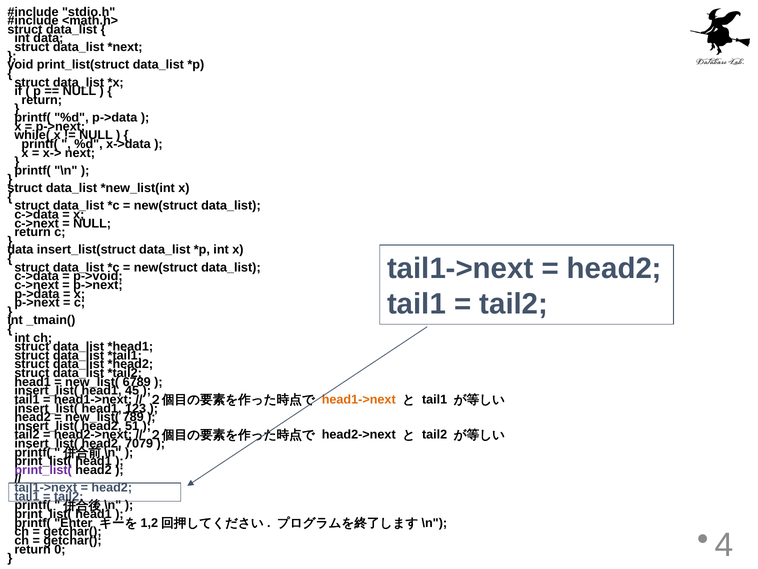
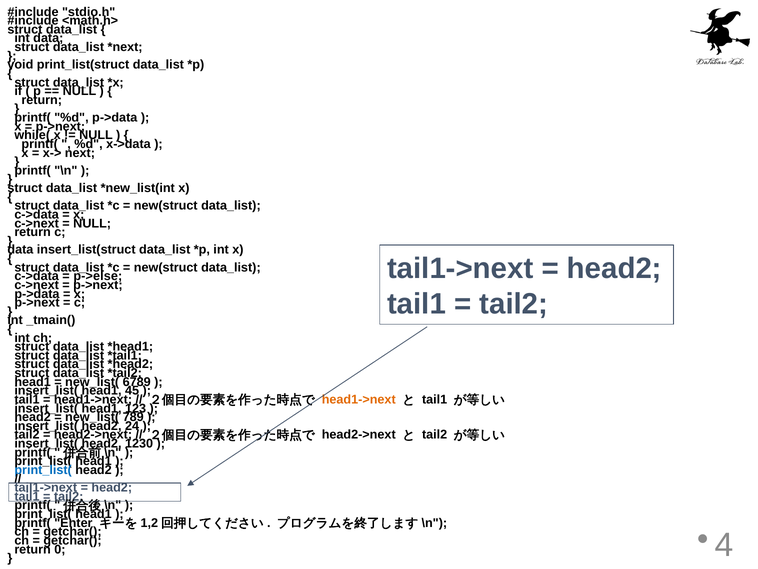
p->void: p->void -> p->else
51: 51 -> 24
7079: 7079 -> 1230
print_list( at (43, 470) colour: purple -> blue
